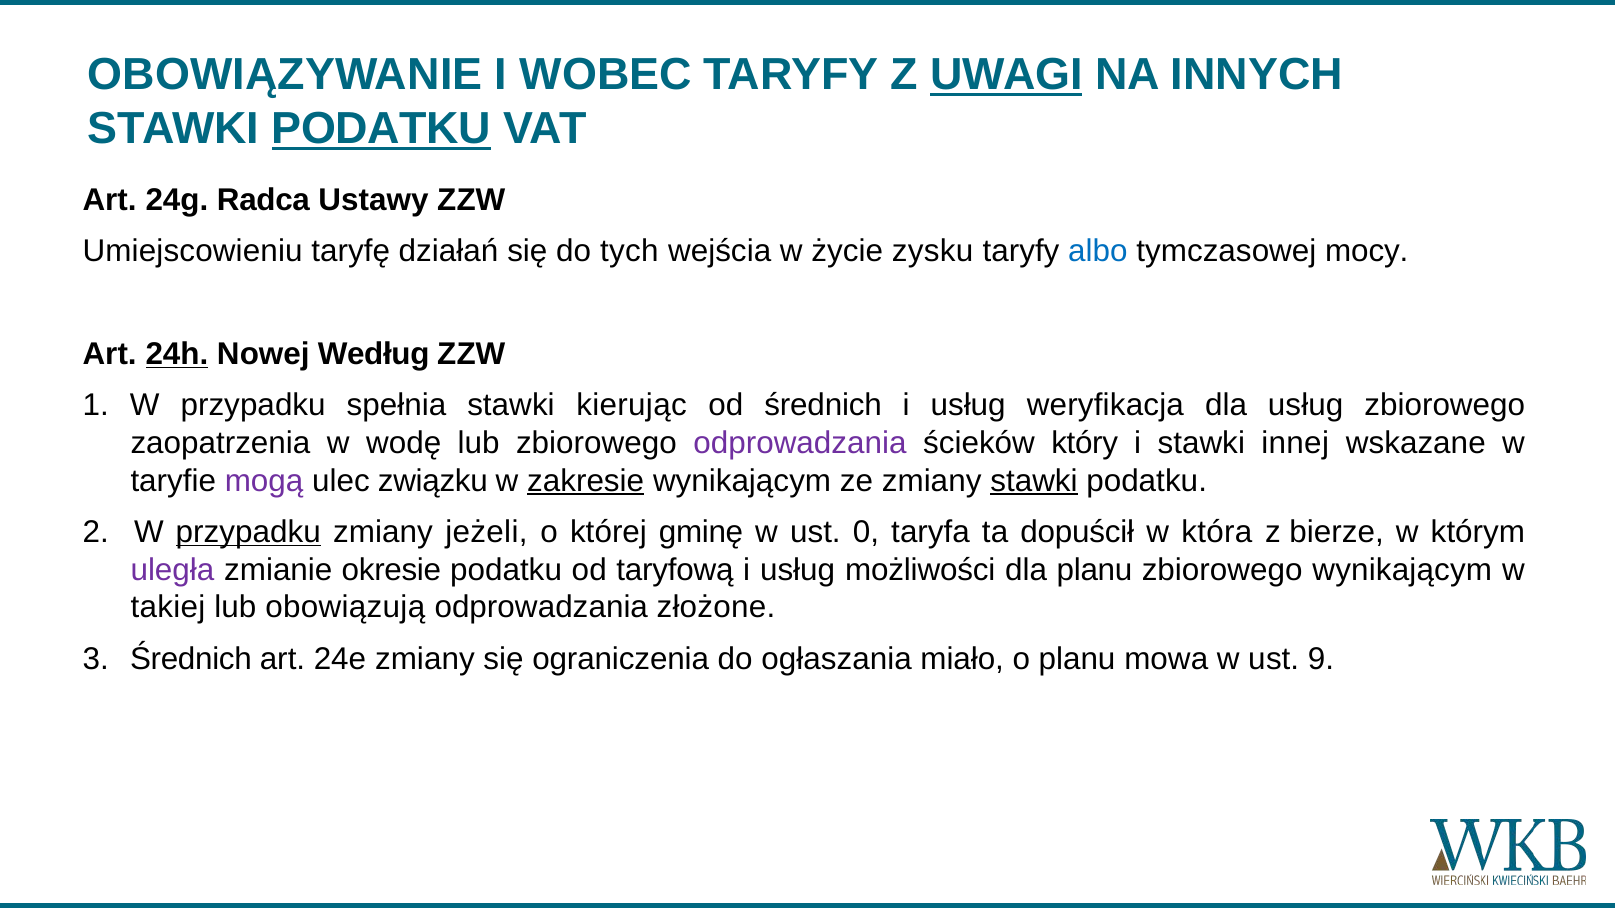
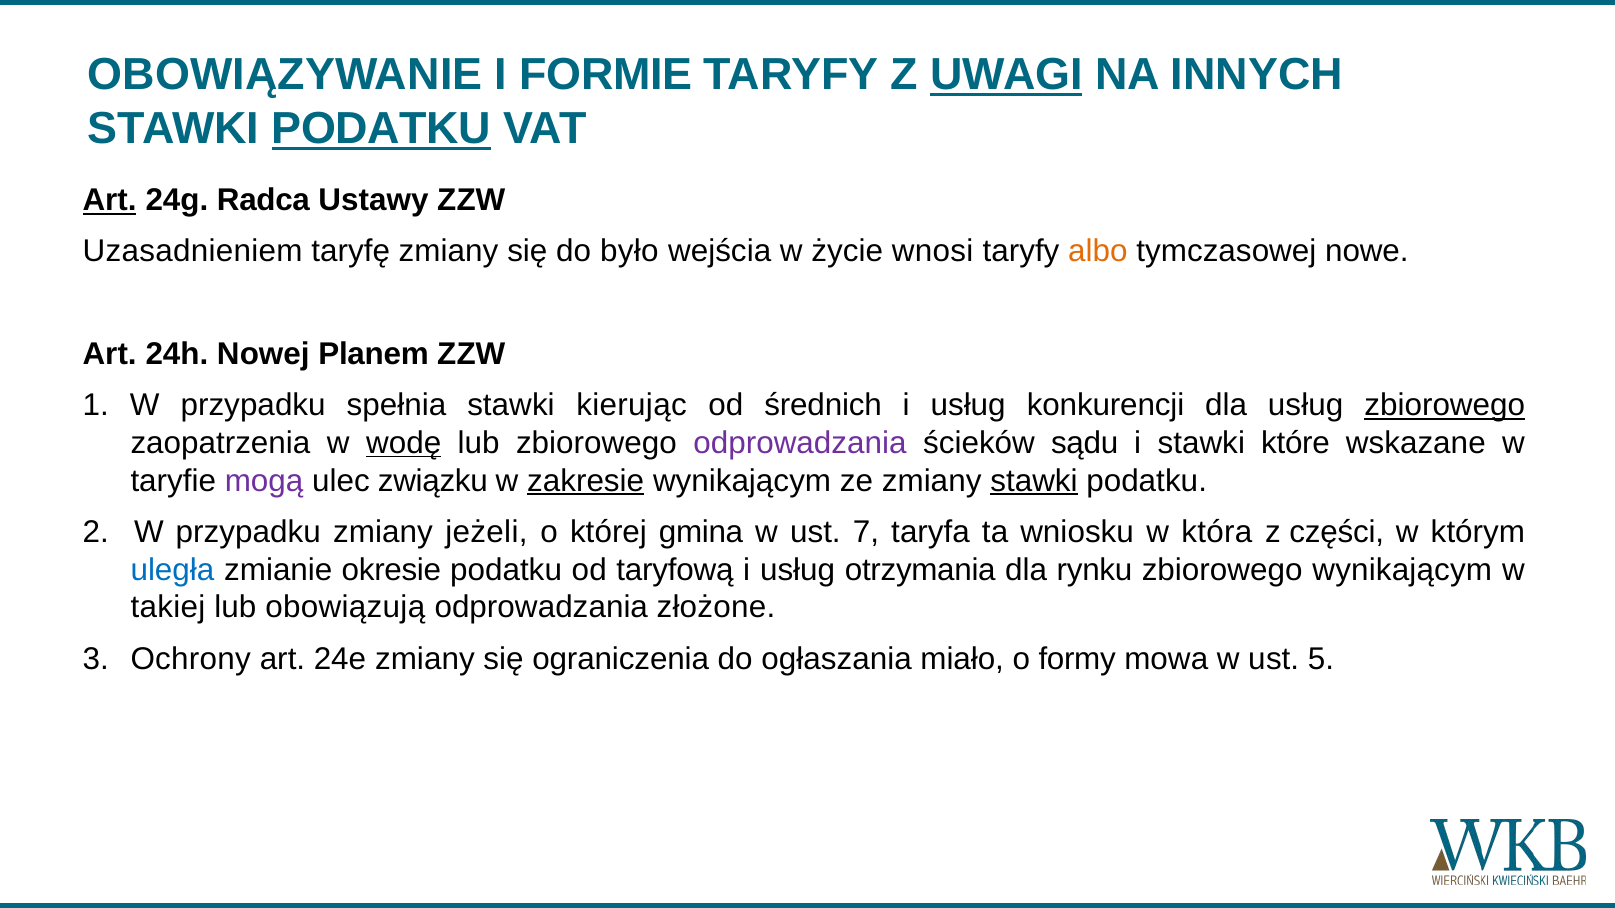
WOBEC: WOBEC -> FORMIE
Art at (110, 200) underline: none -> present
Umiejscowieniu: Umiejscowieniu -> Uzasadnieniem
taryfę działań: działań -> zmiany
tych: tych -> było
zysku: zysku -> wnosi
albo colour: blue -> orange
mocy: mocy -> nowe
24h underline: present -> none
Według: Według -> Planem
weryfikacja: weryfikacja -> konkurencji
zbiorowego at (1445, 405) underline: none -> present
wodę underline: none -> present
który: który -> sądu
innej: innej -> które
przypadku at (248, 532) underline: present -> none
gminę: gminę -> gmina
0: 0 -> 7
dopuścił: dopuścił -> wniosku
bierze: bierze -> części
uległa colour: purple -> blue
możliwości: możliwości -> otrzymania
dla planu: planu -> rynku
3 Średnich: Średnich -> Ochrony
o planu: planu -> formy
9: 9 -> 5
